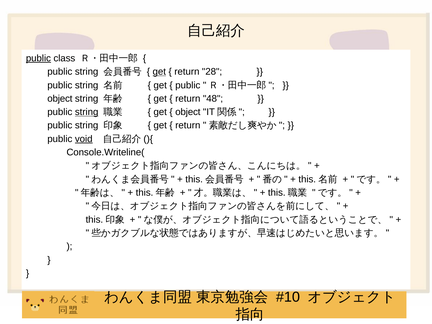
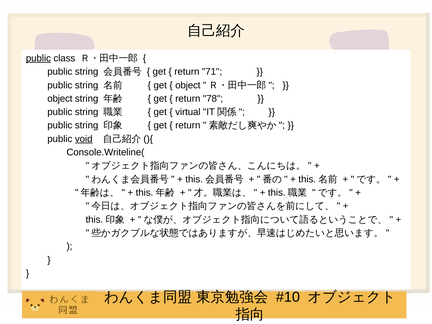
get at (159, 72) underline: present -> none
28: 28 -> 71
public at (188, 85): public -> object
48: 48 -> 78
string at (87, 112) underline: present -> none
object at (188, 112): object -> virtual
